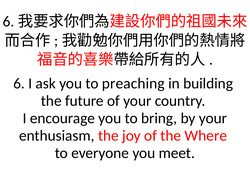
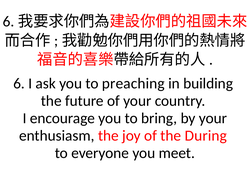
Where: Where -> During
